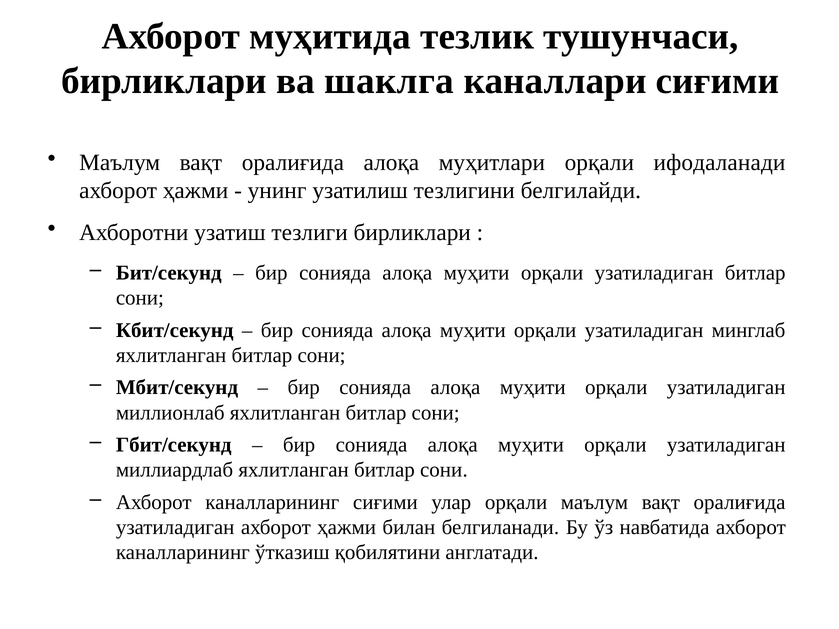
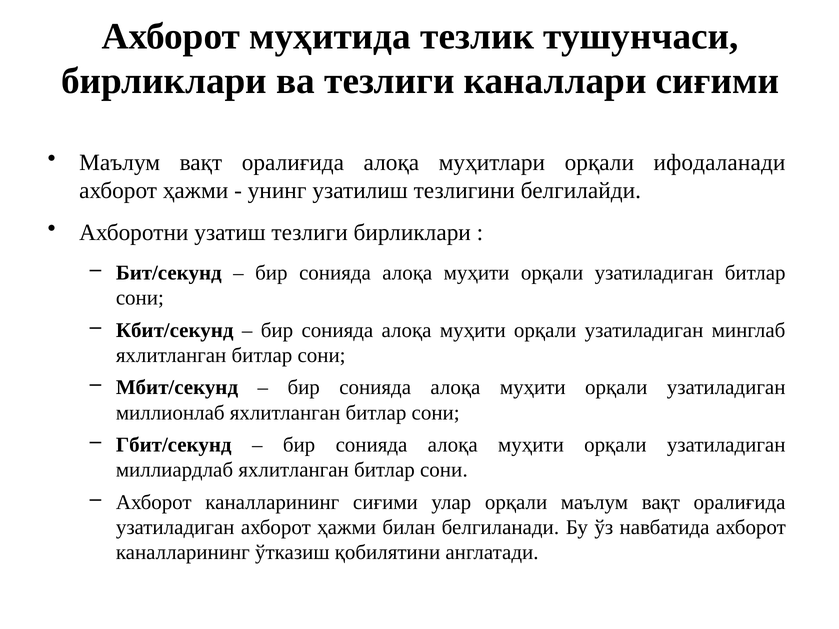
ва шаклга: шаклга -> тезлиги
